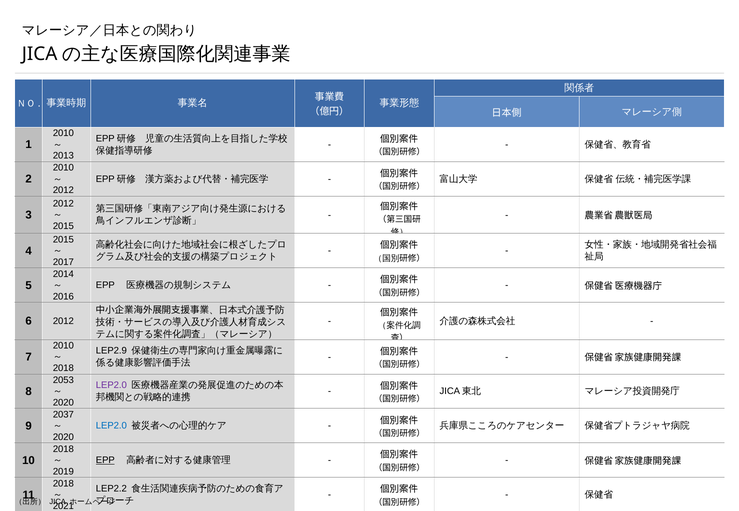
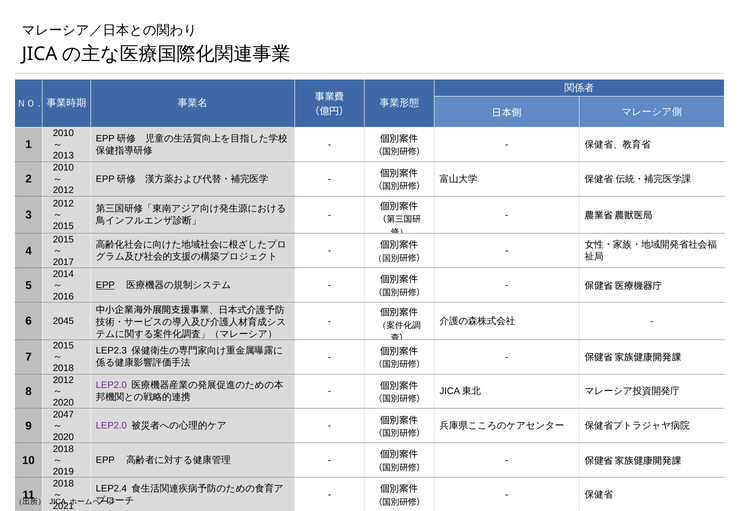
EPP at (105, 285) underline: none -> present
6 2012: 2012 -> 2045
2010 at (63, 346): 2010 -> 2015
LEP2.9: LEP2.9 -> LEP2.3
2053 at (63, 381): 2053 -> 2012
2037: 2037 -> 2047
LEP2.0 at (111, 426) colour: blue -> purple
EPP at (105, 461) underline: present -> none
LEP2.2: LEP2.2 -> LEP2.4
